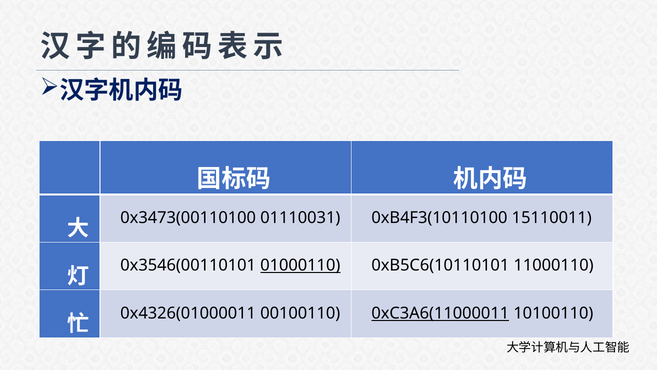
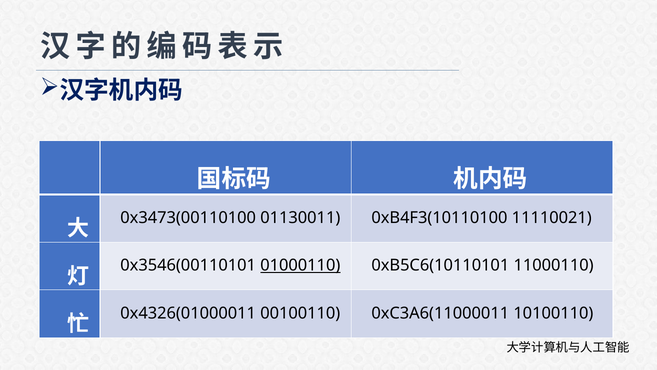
01110031: 01110031 -> 01130011
15110011: 15110011 -> 11110021
0xC3A6(11000011 underline: present -> none
